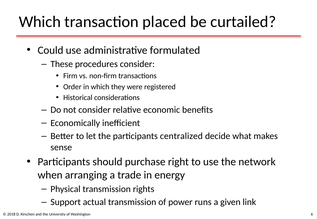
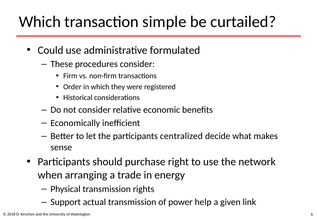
placed: placed -> simple
runs: runs -> help
